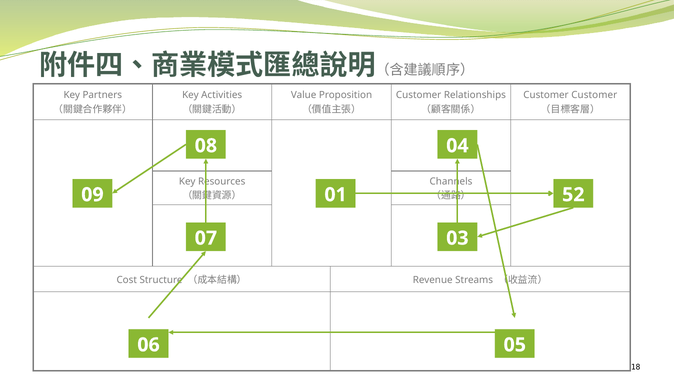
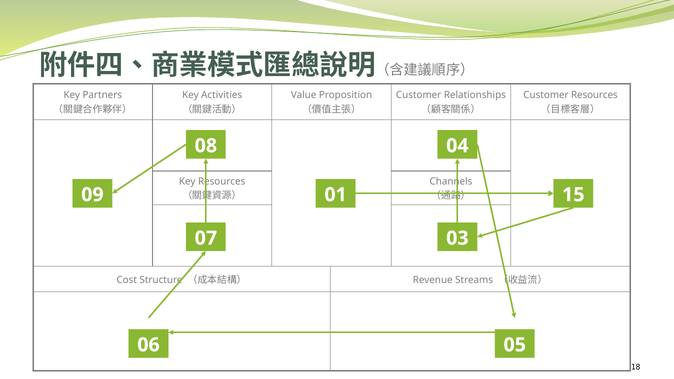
Customer Customer: Customer -> Resources
52: 52 -> 15
